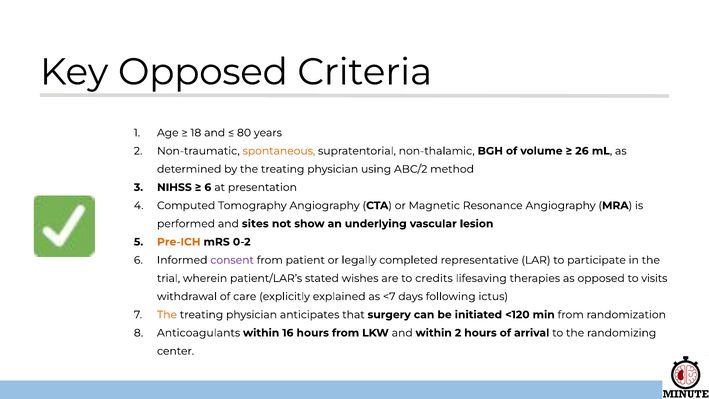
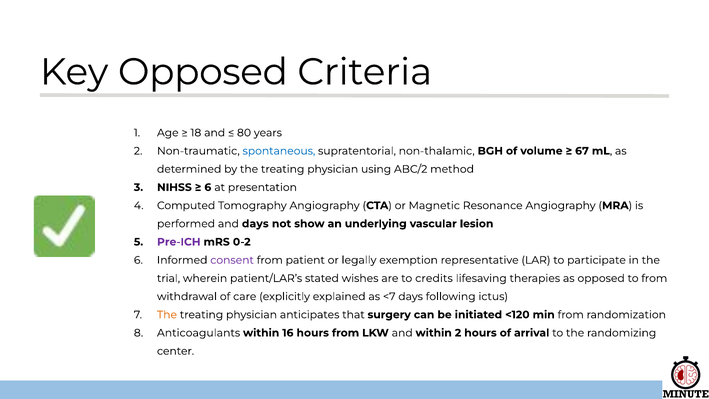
spontaneous colour: orange -> blue
26: 26 -> 67
and sites: sites -> days
Pre-ICH colour: orange -> purple
completed: completed -> exemption
to visits: visits -> from
